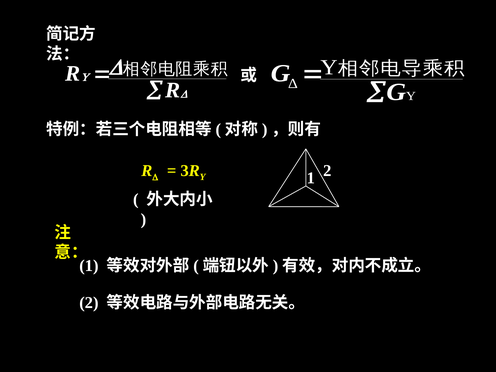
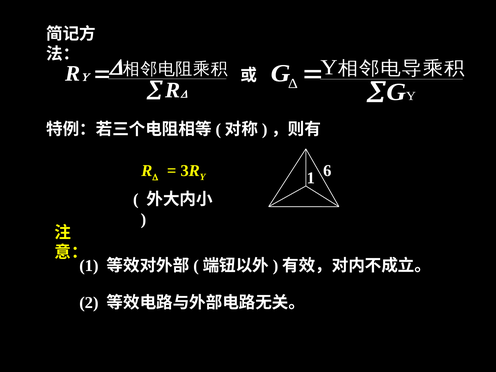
1 2: 2 -> 6
